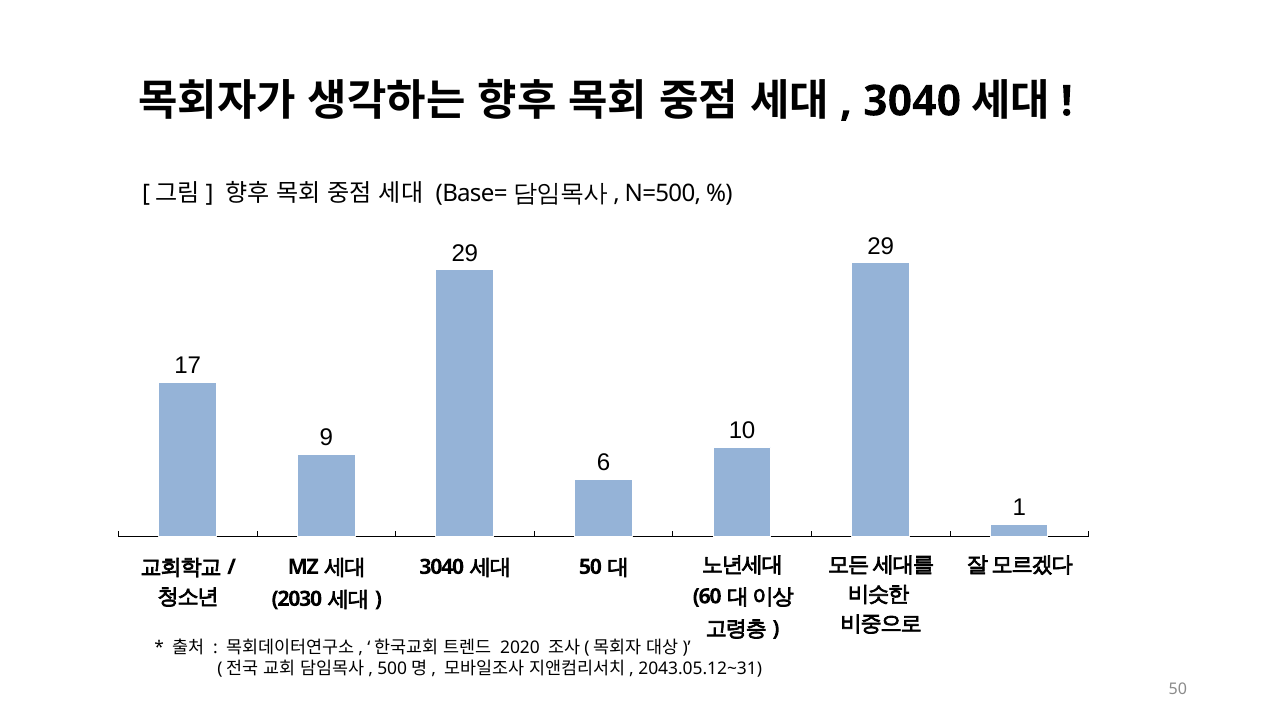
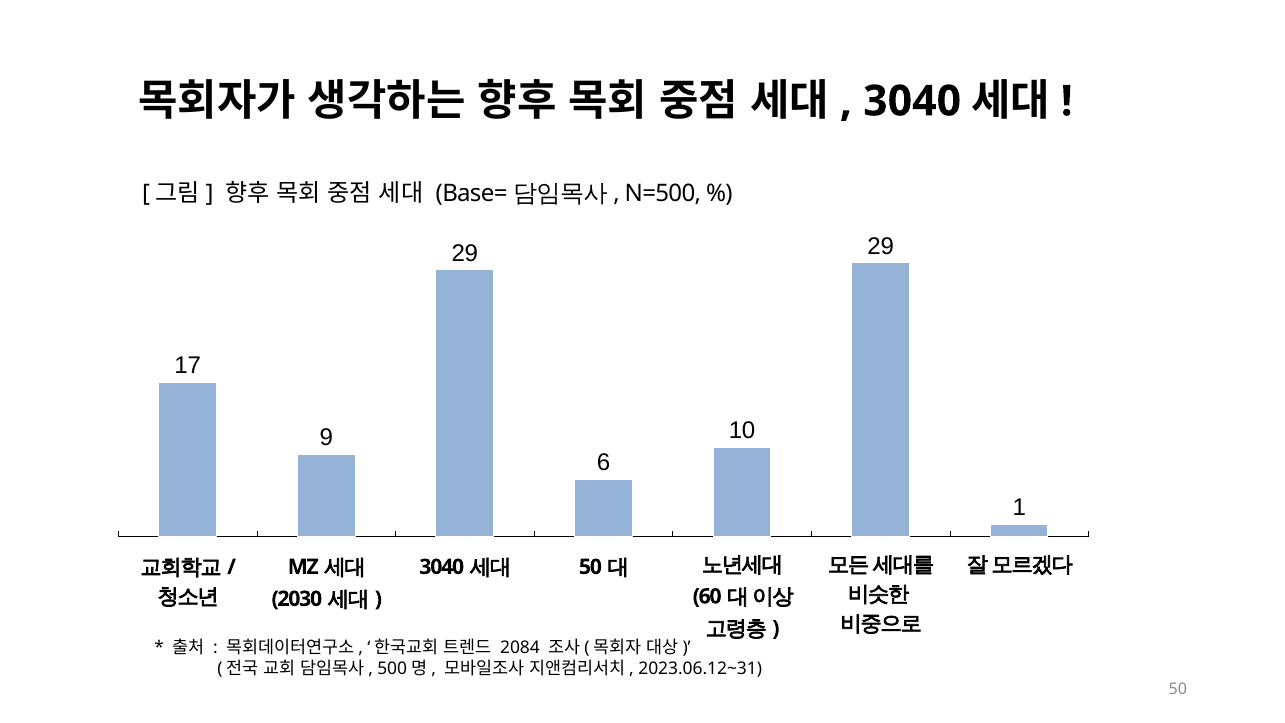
2020: 2020 -> 2084
2043.05.12~31: 2043.05.12~31 -> 2023.06.12~31
